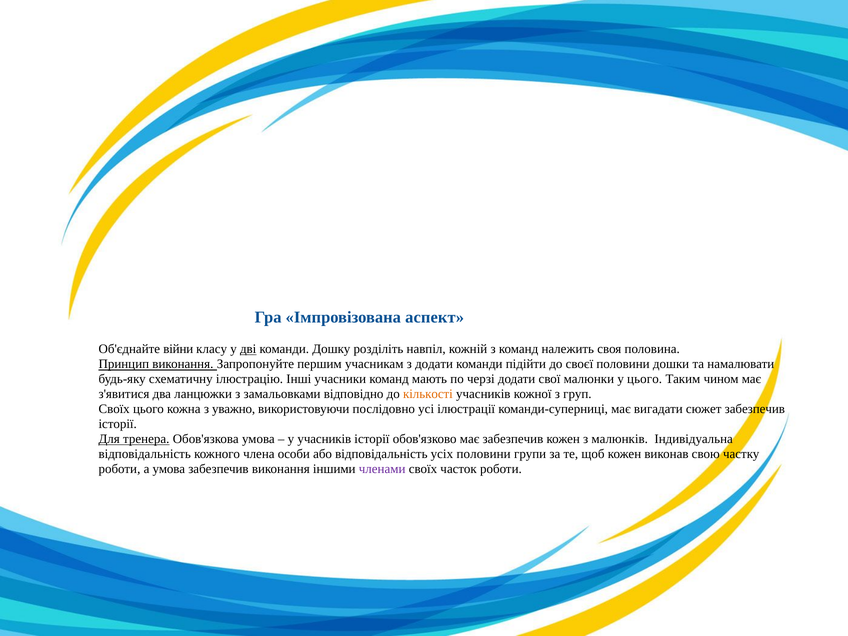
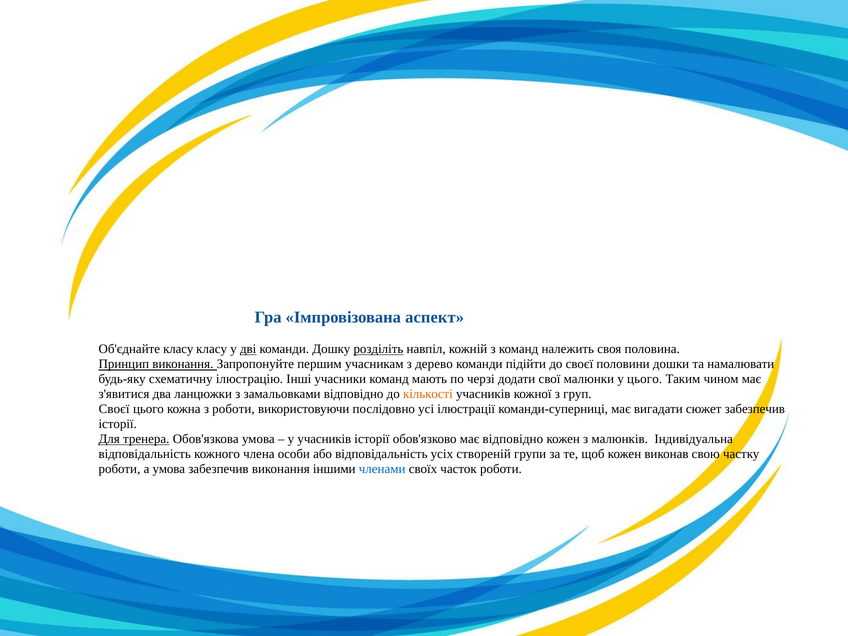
Об'єднайте війни: війни -> класу
розділіть underline: none -> present
з додати: додати -> дерево
Своїх at (114, 409): Своїх -> Своєї
з уважно: уважно -> роботи
має забезпечив: забезпечив -> відповідно
усіх половини: половини -> створеній
членами colour: purple -> blue
